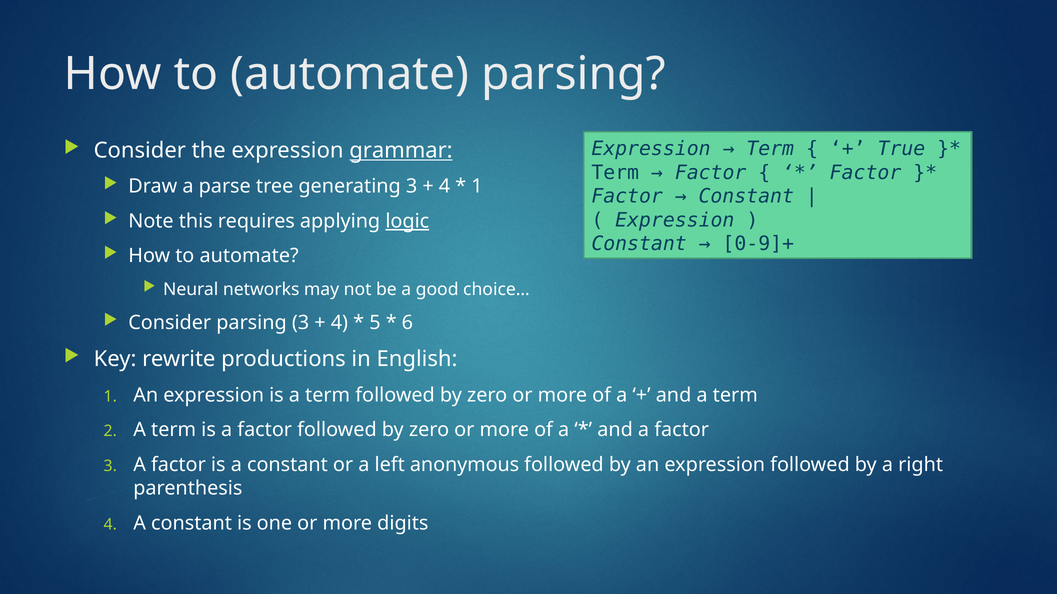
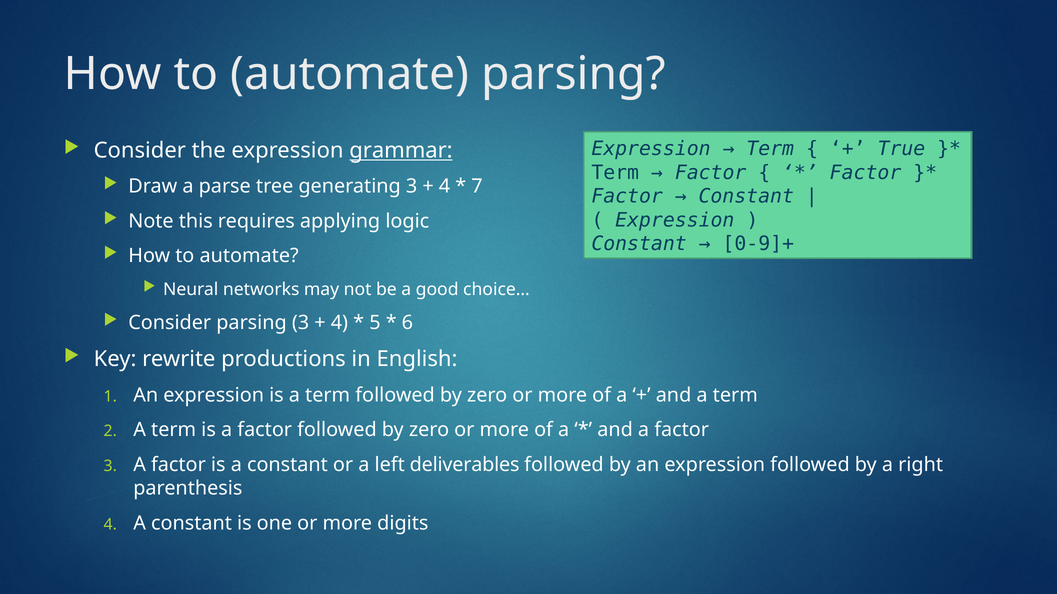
1 at (477, 187): 1 -> 7
logic underline: present -> none
anonymous: anonymous -> deliverables
